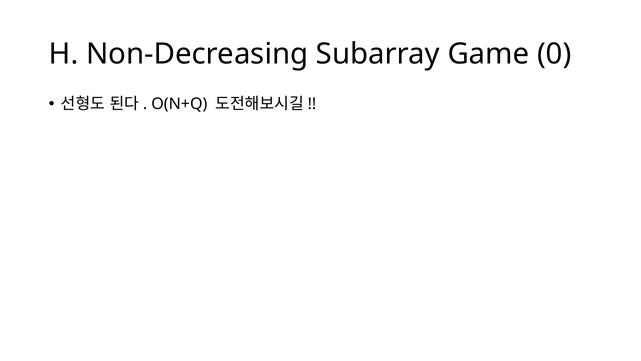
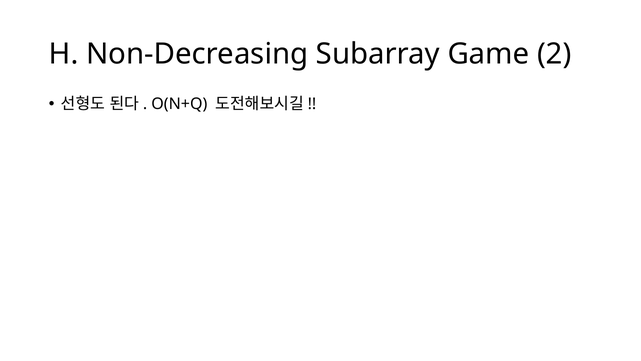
0: 0 -> 2
